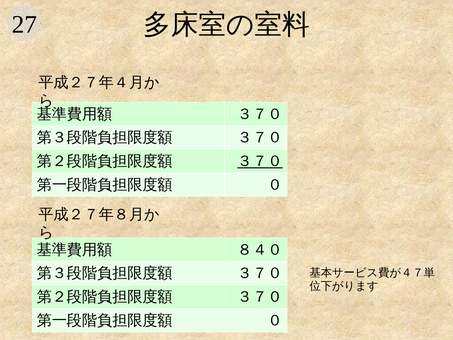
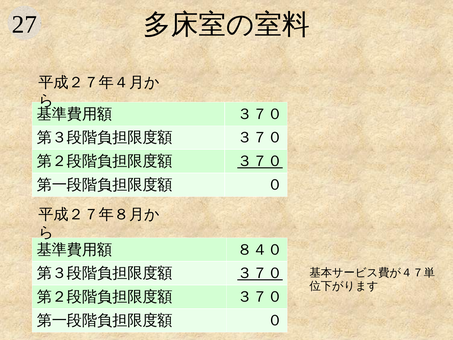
３７０ at (260, 273) underline: none -> present
